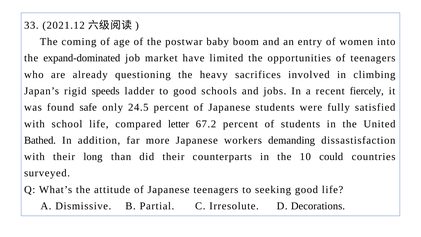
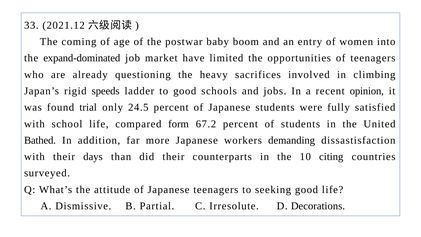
fiercely: fiercely -> opinion
safe: safe -> trial
letter: letter -> form
long: long -> days
could: could -> citing
